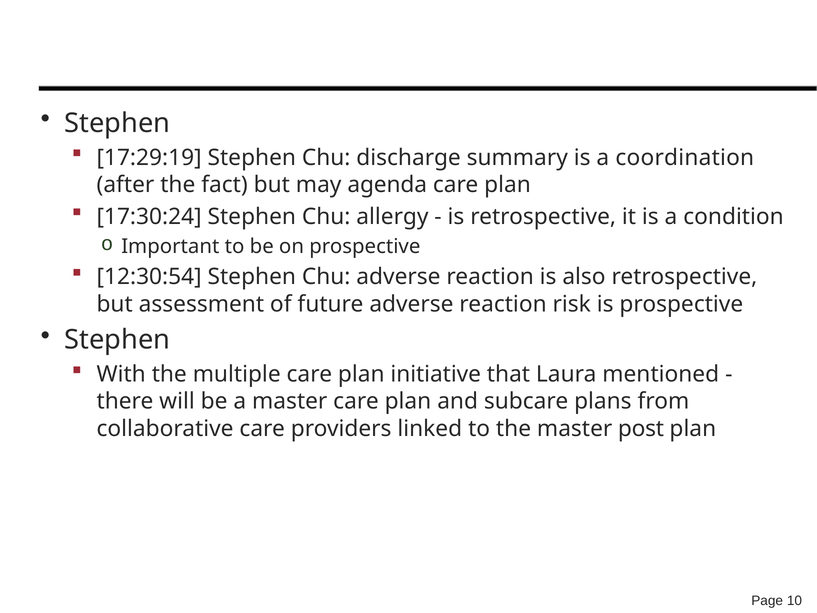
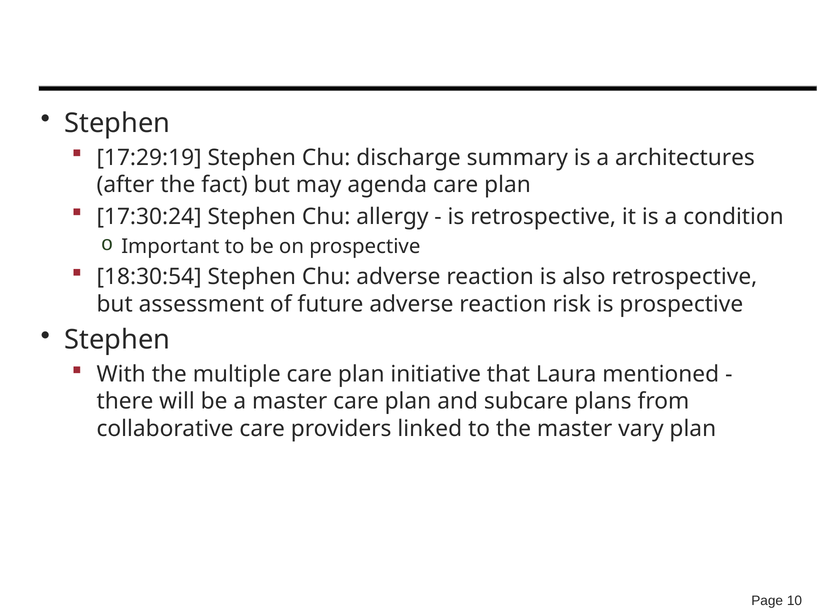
coordination: coordination -> architectures
12:30:54: 12:30:54 -> 18:30:54
post: post -> vary
